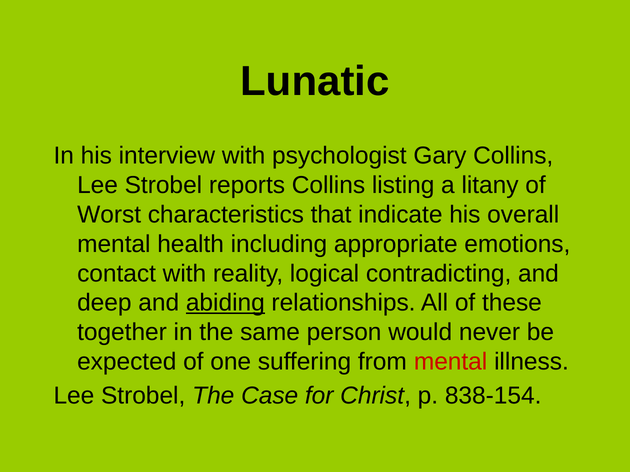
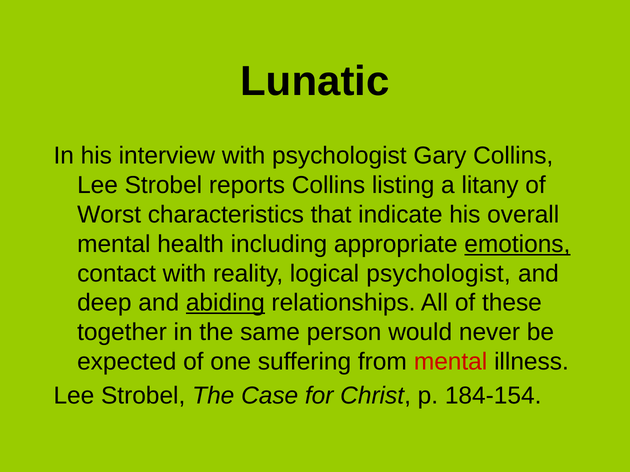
emotions underline: none -> present
logical contradicting: contradicting -> psychologist
838-154: 838-154 -> 184-154
